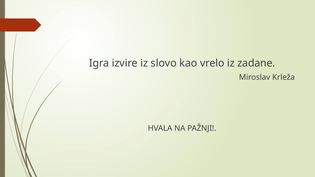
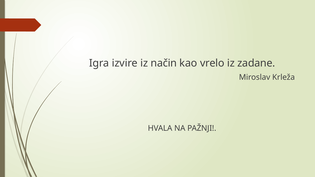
slovo: slovo -> način
